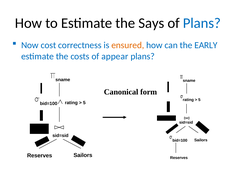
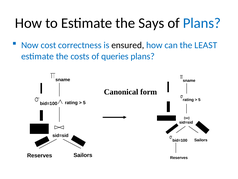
ensured colour: orange -> black
EARLY: EARLY -> LEAST
appear: appear -> queries
